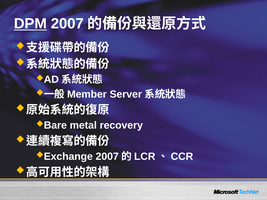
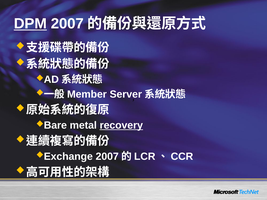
recovery underline: none -> present
